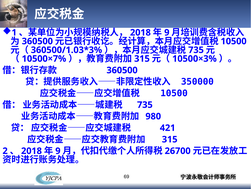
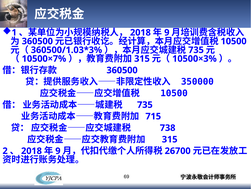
980: 980 -> 715
421: 421 -> 738
